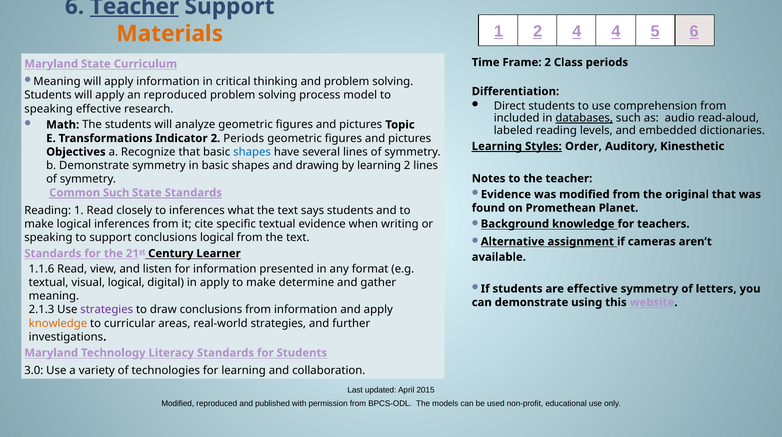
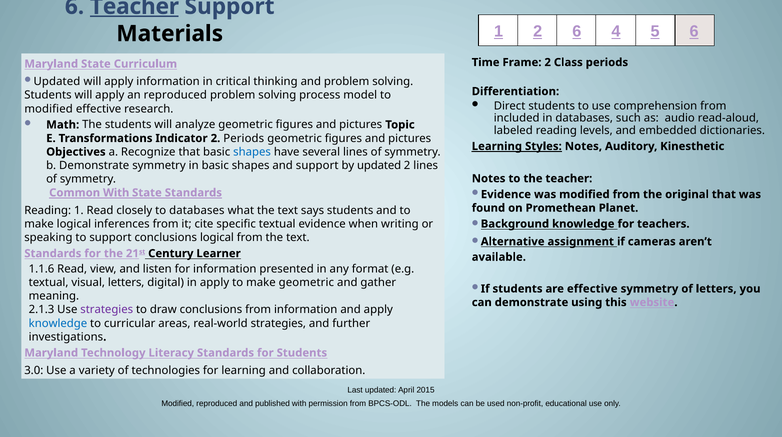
2 4: 4 -> 6
Materials colour: orange -> black
Meaning at (57, 82): Meaning -> Updated
speaking at (49, 109): speaking -> modified
databases at (584, 118) underline: present -> none
Styles Order: Order -> Notes
and drawing: drawing -> support
by learning: learning -> updated
Common Such: Such -> With
to inferences: inferences -> databases
visual logical: logical -> letters
make determine: determine -> geometric
knowledge at (58, 324) colour: orange -> blue
